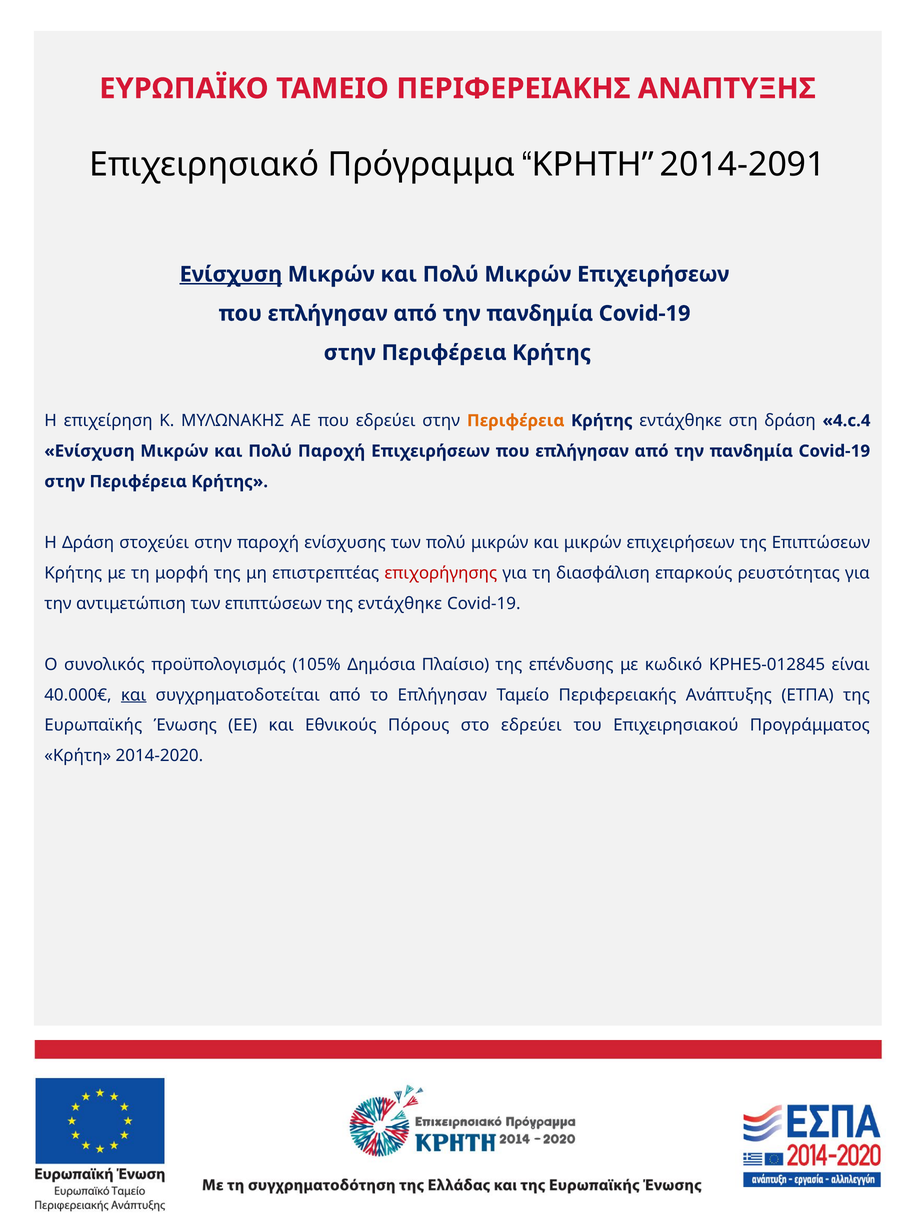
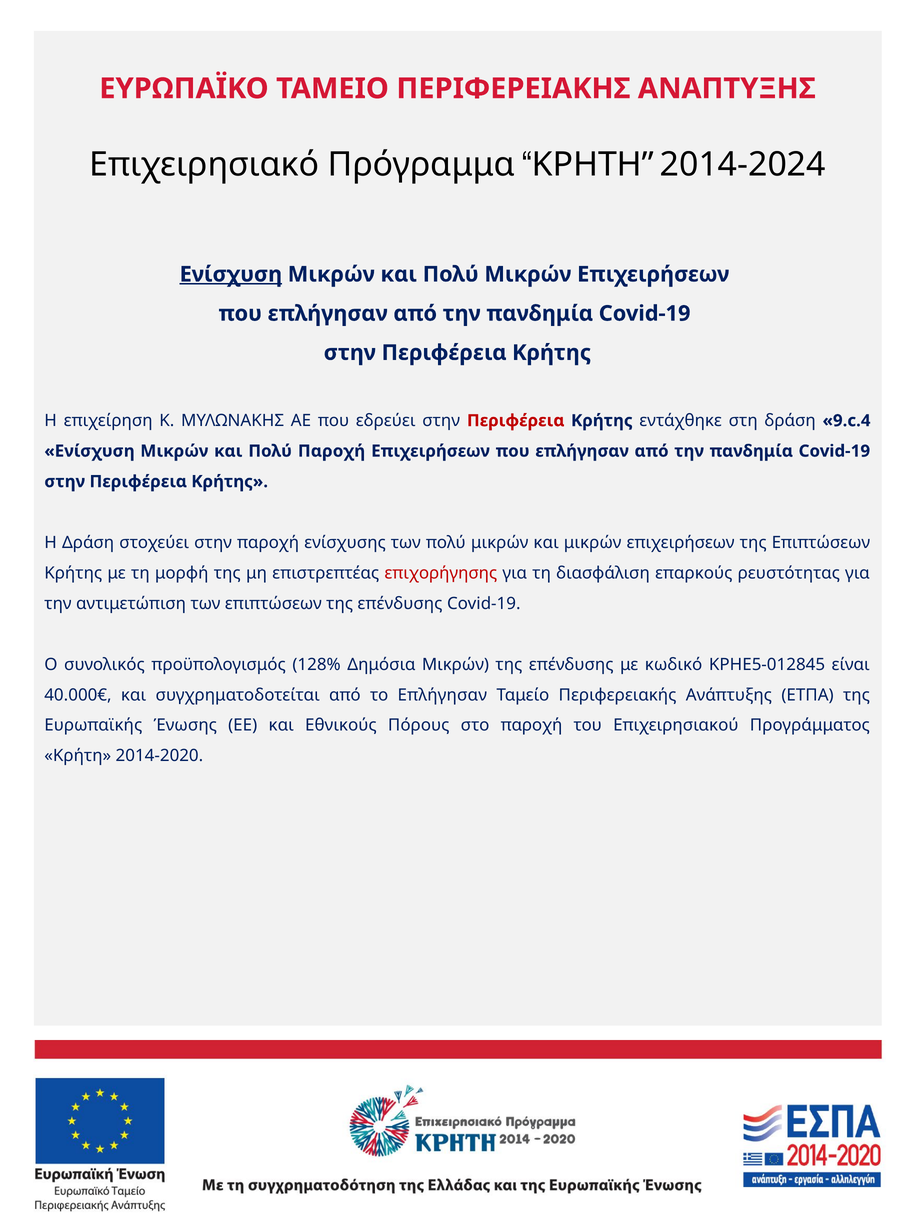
2014-2091: 2014-2091 -> 2014-2024
Περιφέρεια at (516, 421) colour: orange -> red
4.c.4: 4.c.4 -> 9.c.4
επιπτώσεων της εντάχθηκε: εντάχθηκε -> επένδυσης
105%: 105% -> 128%
Δημόσια Πλαίσιο: Πλαίσιο -> Μικρών
και at (134, 695) underline: present -> none
στο εδρεύει: εδρεύει -> παροχή
